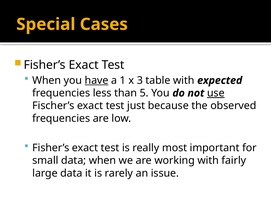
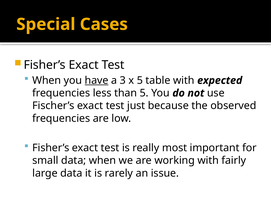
1: 1 -> 3
x 3: 3 -> 5
use underline: present -> none
